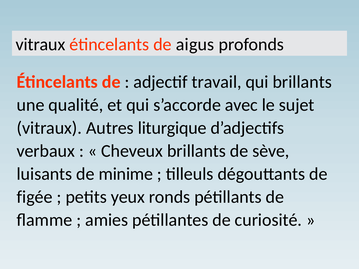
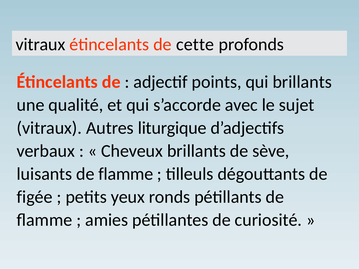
aigus: aigus -> cette
travail: travail -> points
luisants de minime: minime -> flamme
